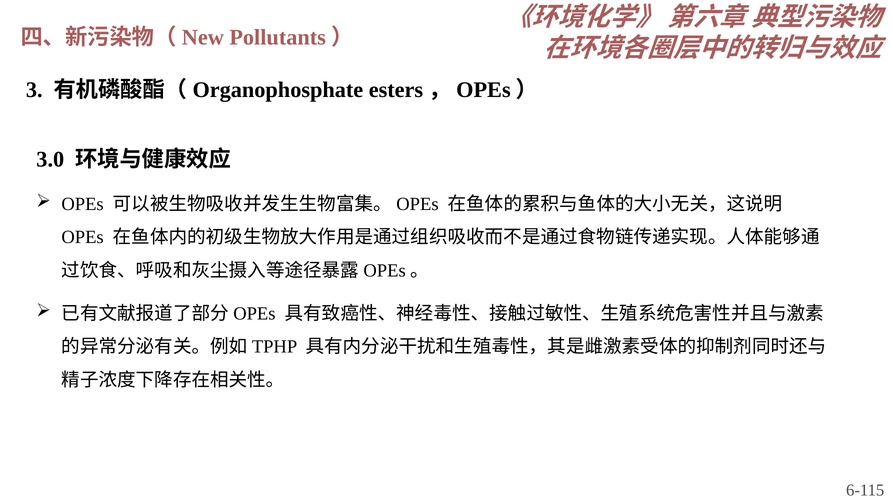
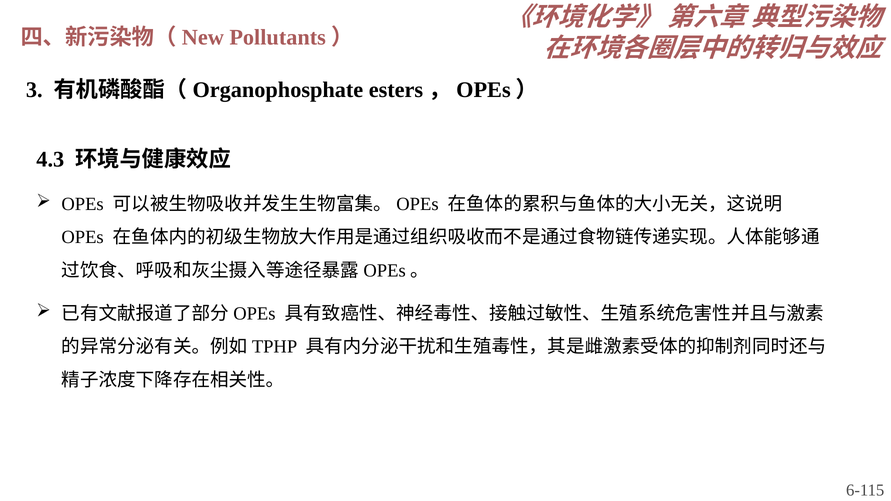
3.0: 3.0 -> 4.3
